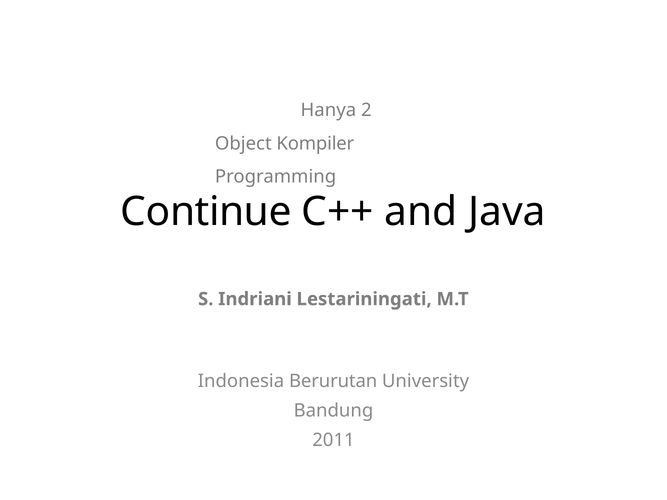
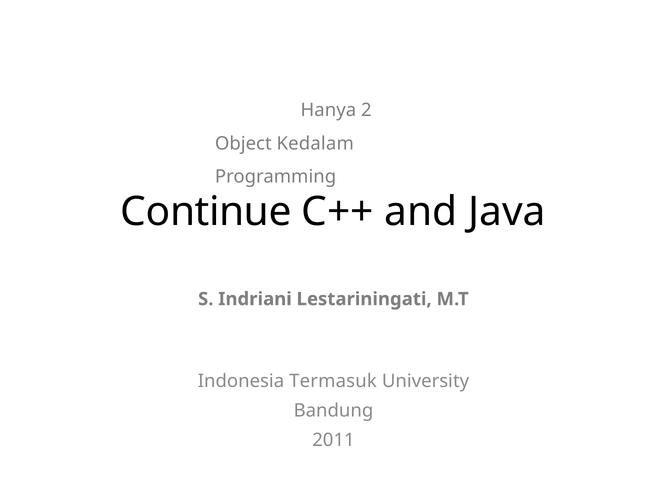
Kompiler: Kompiler -> Kedalam
Berurutan: Berurutan -> Termasuk
